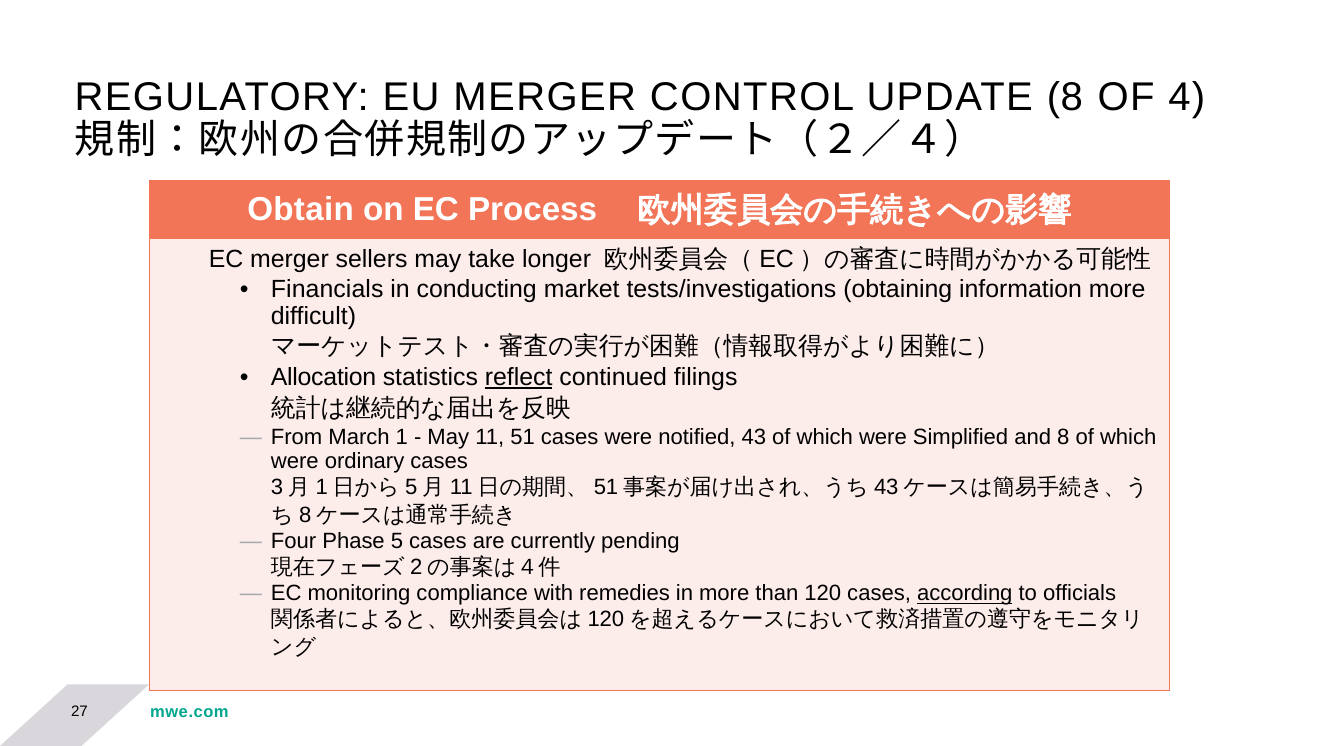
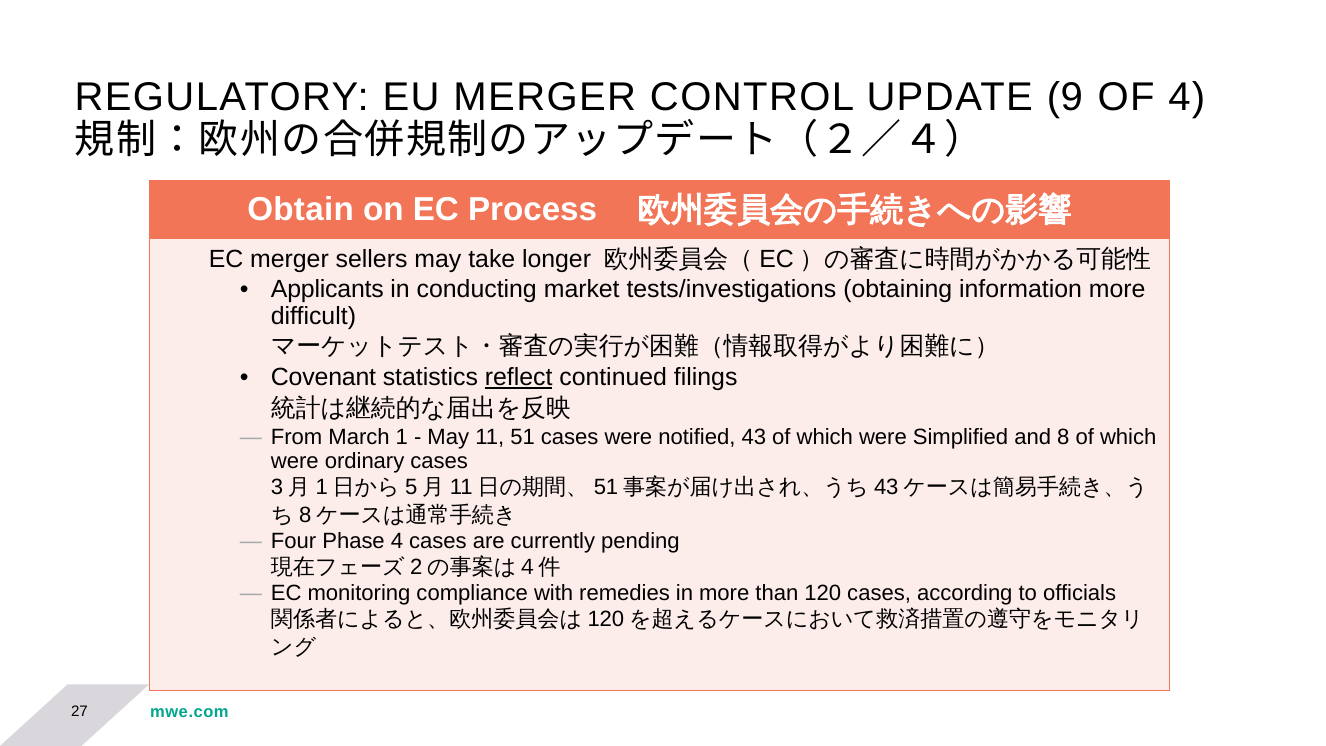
UPDATE 8: 8 -> 9
Financials: Financials -> Applicants
Allocation: Allocation -> Covenant
Phase 5: 5 -> 4
according underline: present -> none
